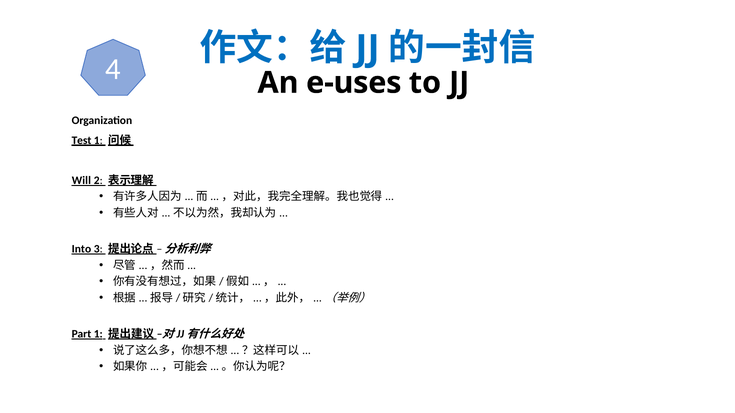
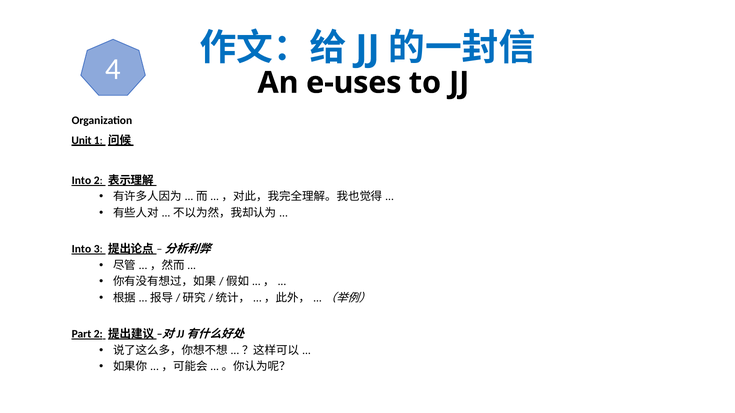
Test: Test -> Unit
Will at (81, 181): Will -> Into
Part 1: 1 -> 2
